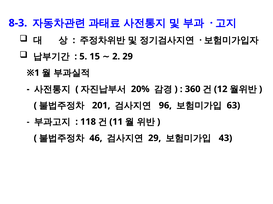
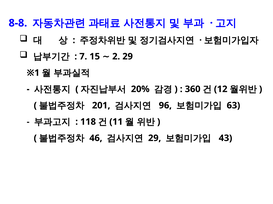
8-3: 8-3 -> 8-8
5: 5 -> 7
